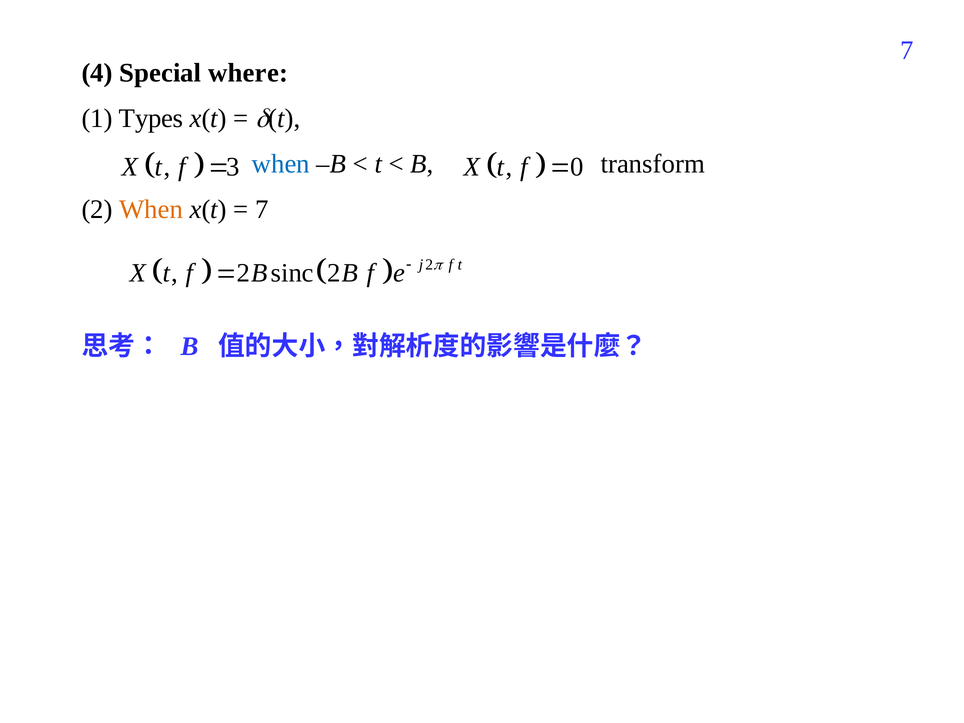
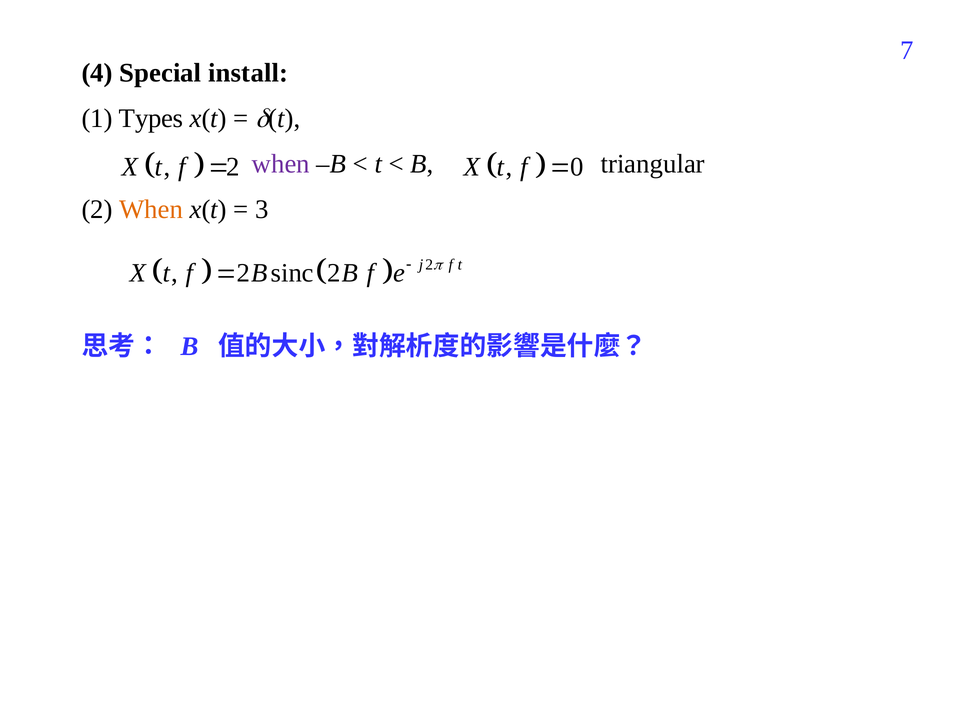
where: where -> install
when at (281, 164) colour: blue -> purple
transform: transform -> triangular
3 at (233, 167): 3 -> 2
7 at (262, 210): 7 -> 3
